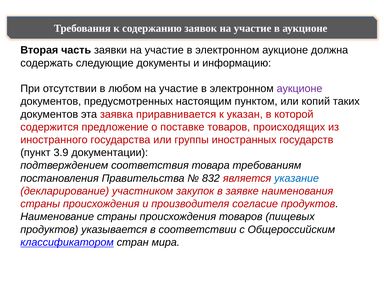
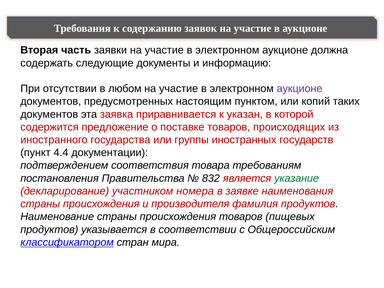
3.9: 3.9 -> 4.4
указание colour: blue -> green
закупок: закупок -> номера
согласие: согласие -> фамилия
